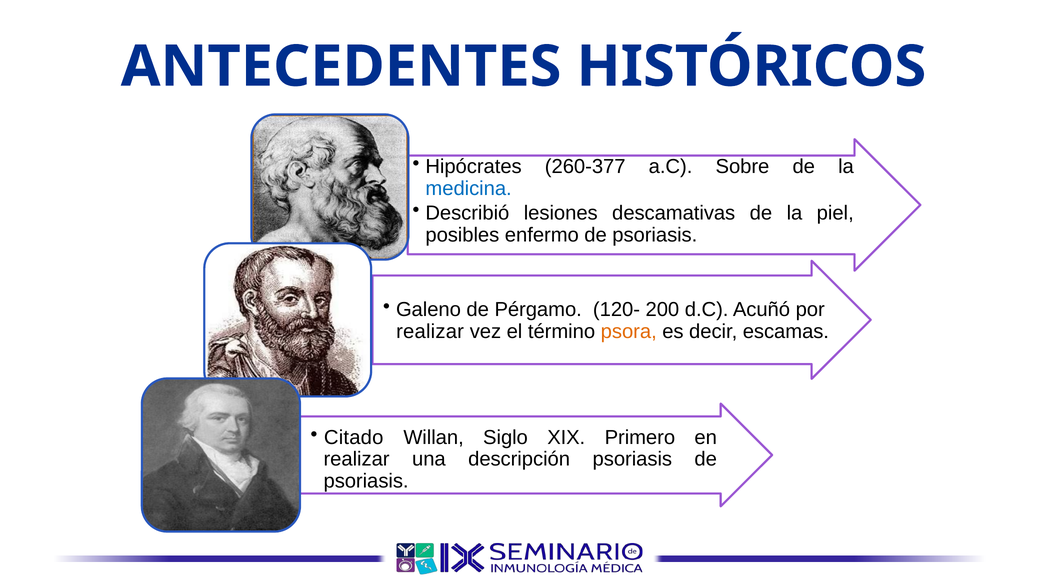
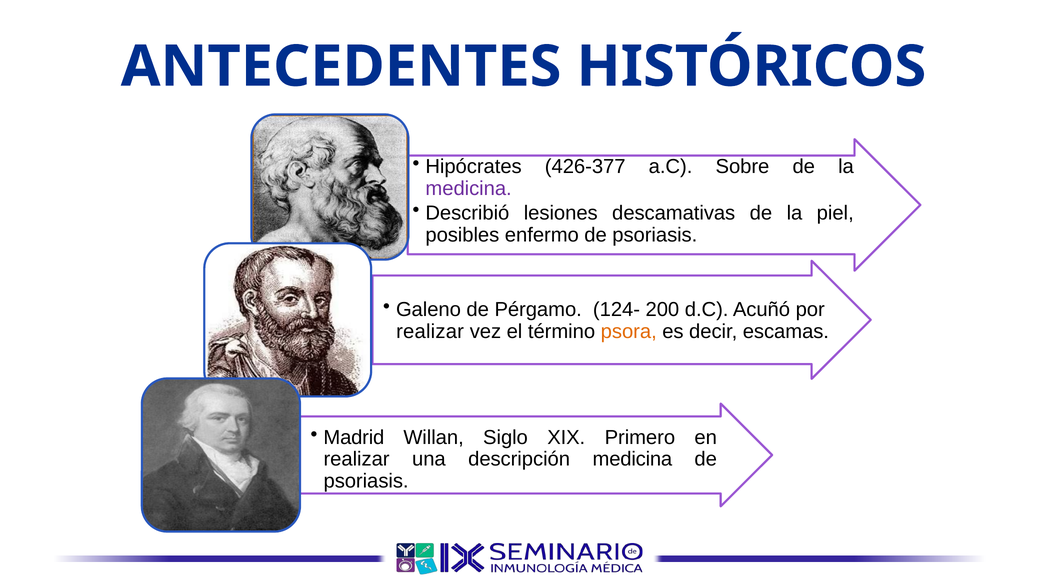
260-377: 260-377 -> 426-377
medicina at (469, 189) colour: blue -> purple
120-: 120- -> 124-
Citado: Citado -> Madrid
descripción psoriasis: psoriasis -> medicina
